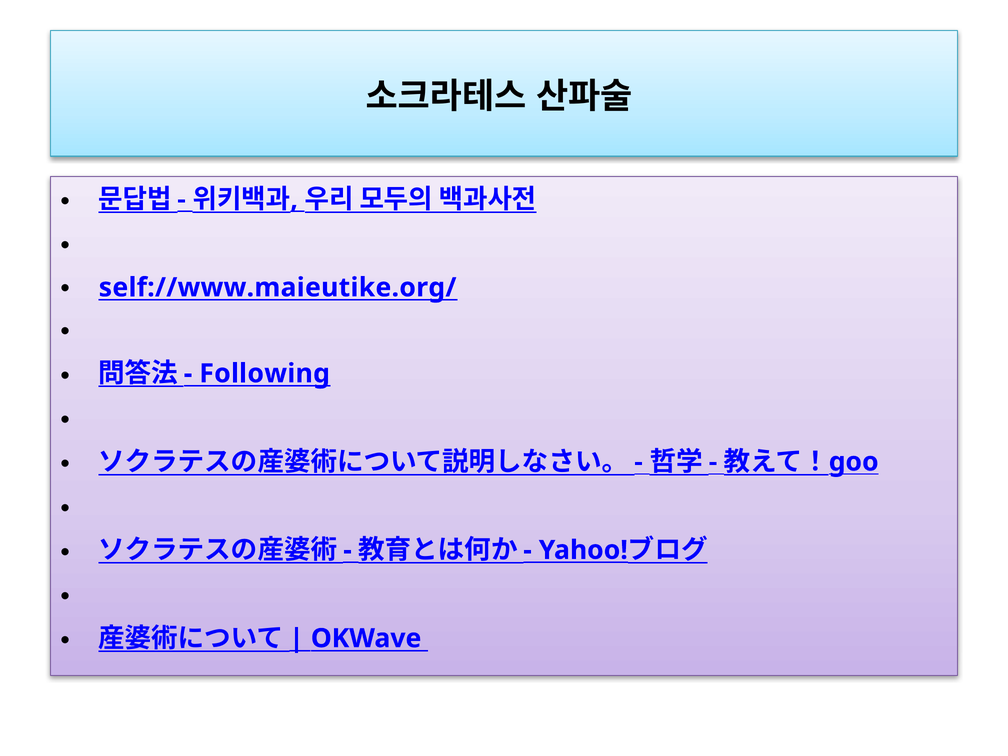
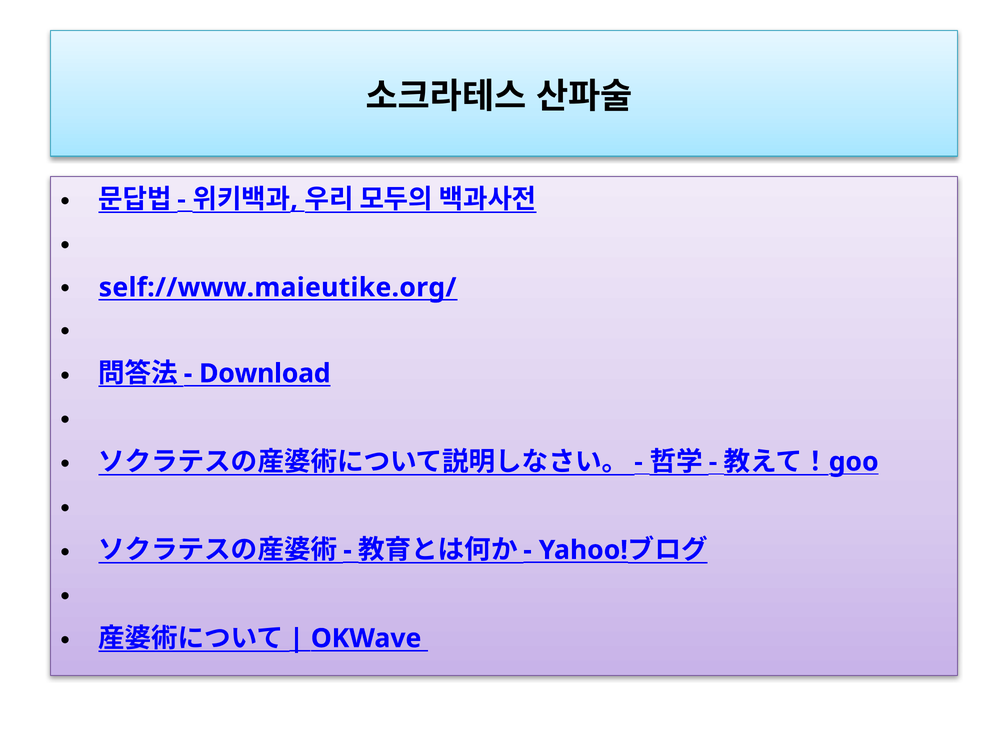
Following: Following -> Download
